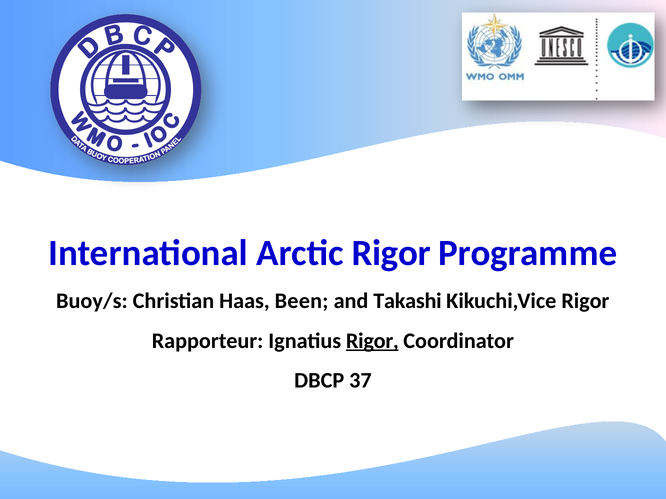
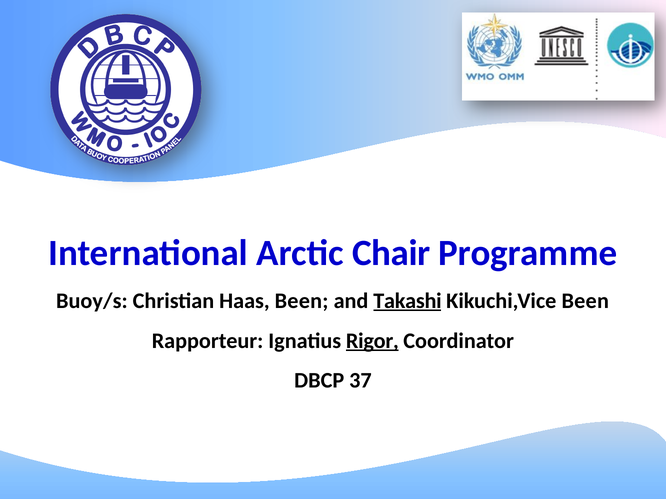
Arctic Rigor: Rigor -> Chair
Takashi underline: none -> present
Kikuchi,Vice Rigor: Rigor -> Been
